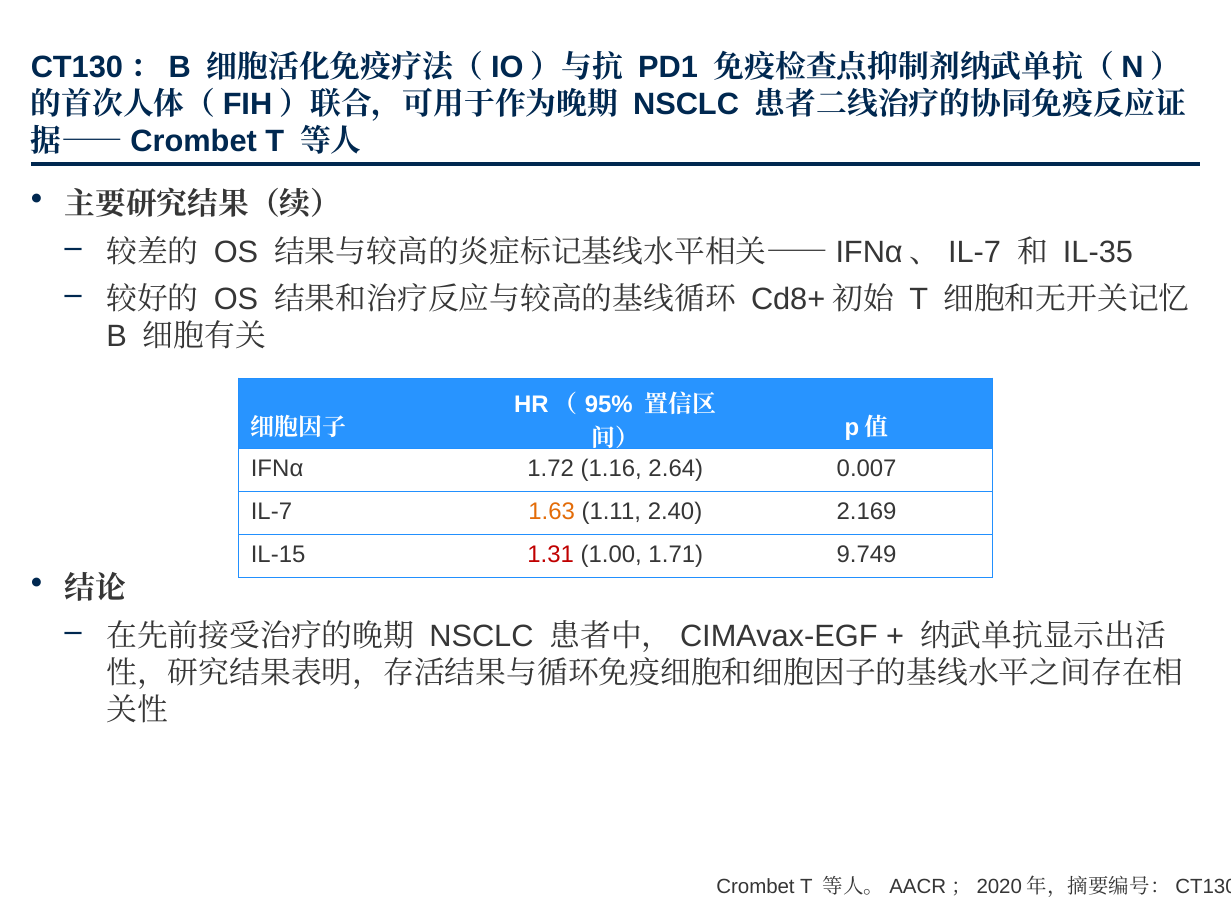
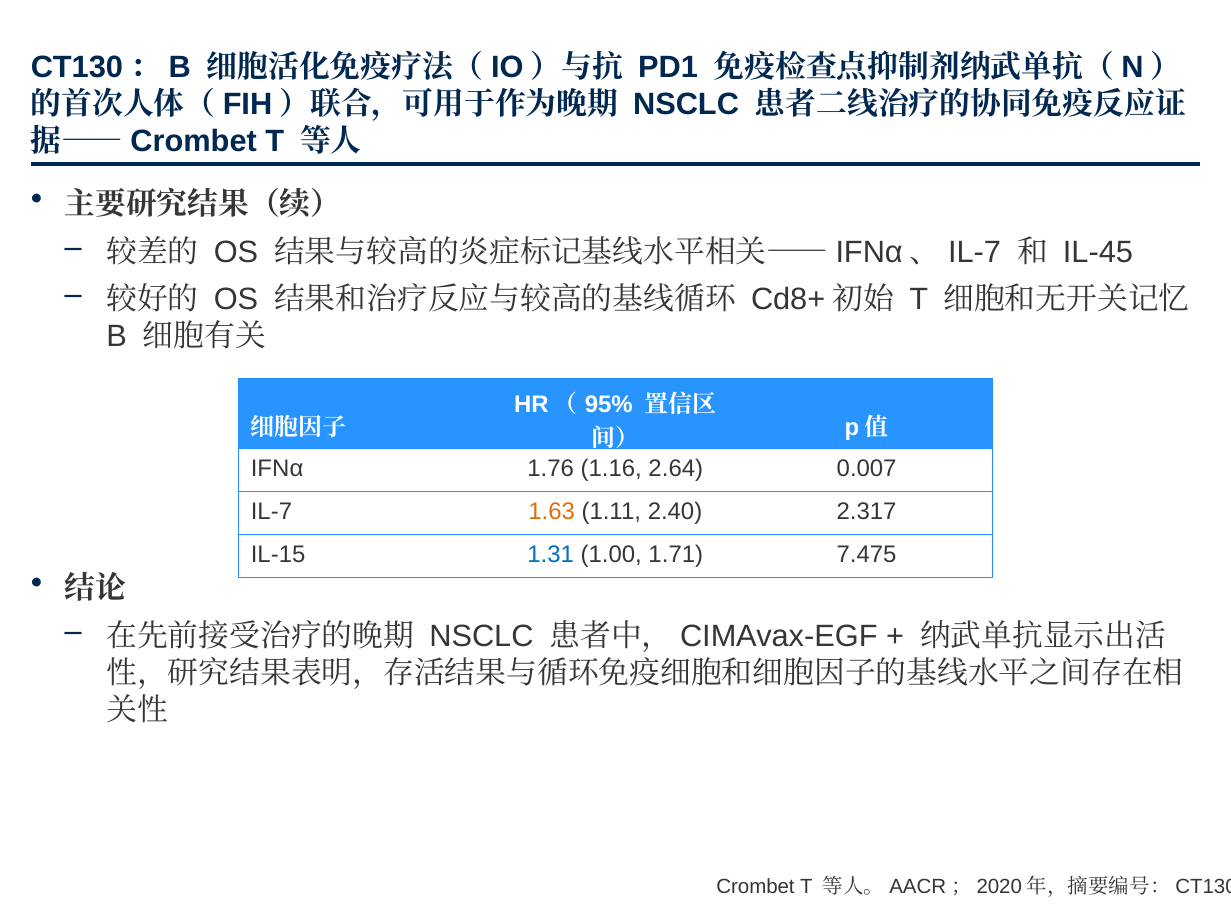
IL-35: IL-35 -> IL-45
1.72: 1.72 -> 1.76
2.169: 2.169 -> 2.317
1.31 colour: red -> blue
9.749: 9.749 -> 7.475
